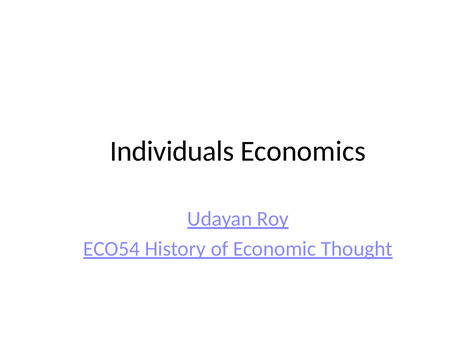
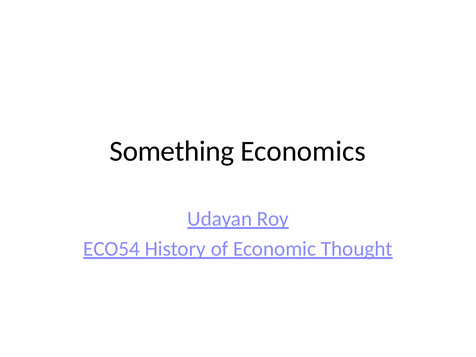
Individuals: Individuals -> Something
